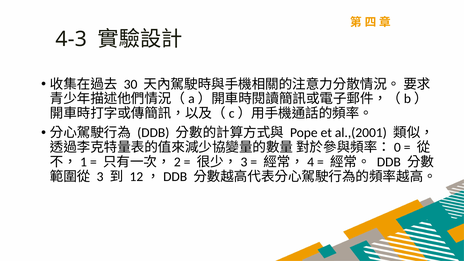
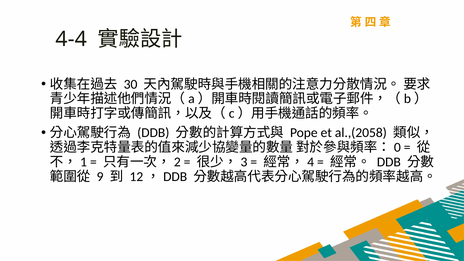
4-3: 4-3 -> 4-4
al.,(2001: al.,(2001 -> al.,(2058
3: 3 -> 9
